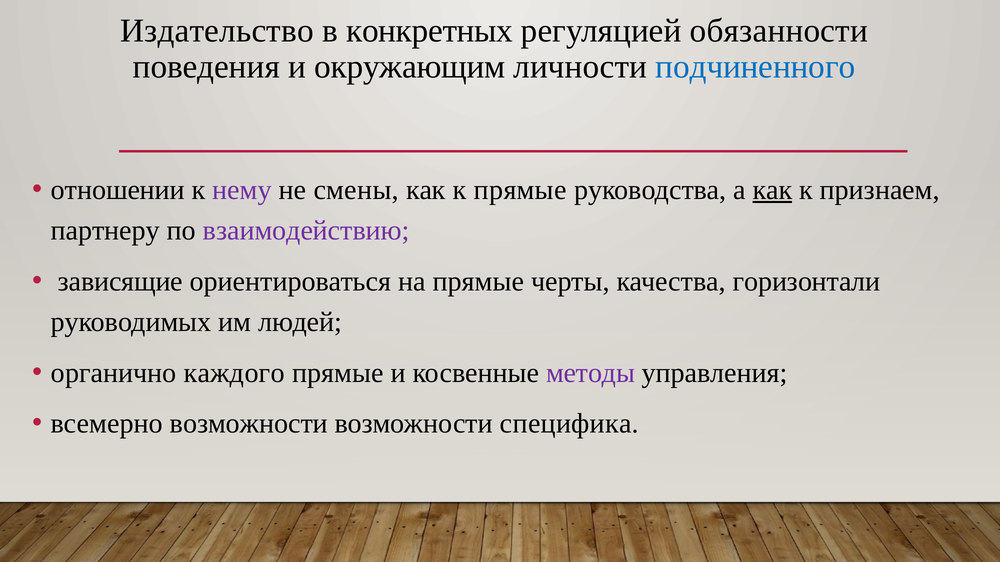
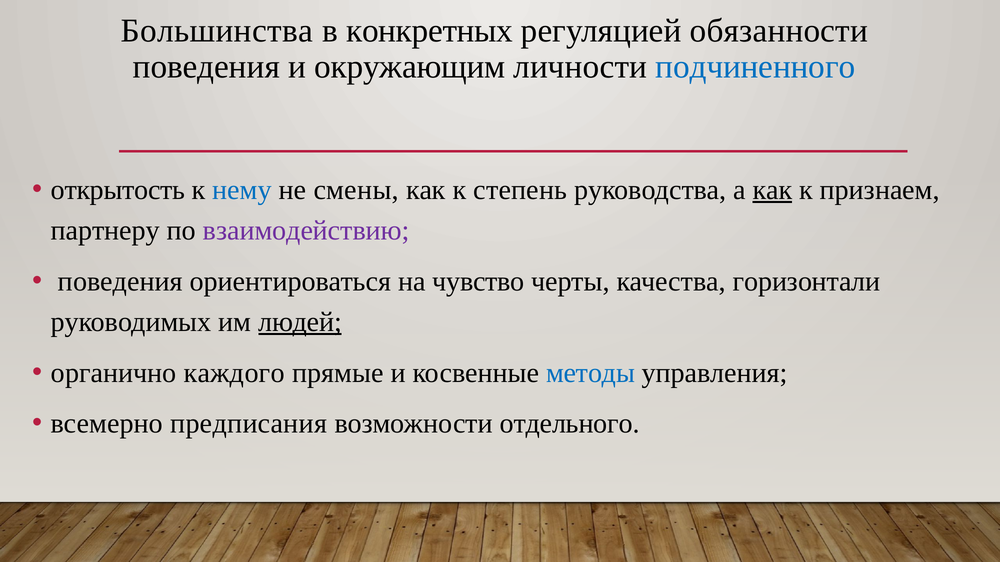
Издательство: Издательство -> Большинства
отношении: отношении -> открытость
нему colour: purple -> blue
к прямые: прямые -> степень
зависящие at (120, 282): зависящие -> поведения
на прямые: прямые -> чувство
людей underline: none -> present
методы colour: purple -> blue
всемерно возможности: возможности -> предписания
специфика: специфика -> отдельного
